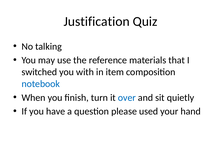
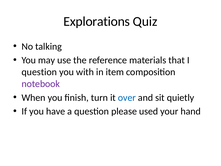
Justification: Justification -> Explorations
switched at (39, 72): switched -> question
notebook colour: blue -> purple
